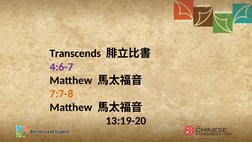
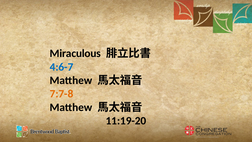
Transcends: Transcends -> Miraculous
4:6-7 colour: purple -> blue
13:19-20: 13:19-20 -> 11:19-20
